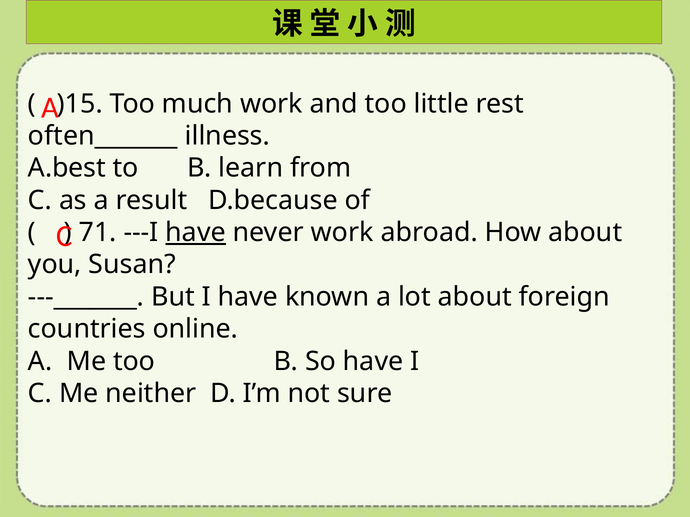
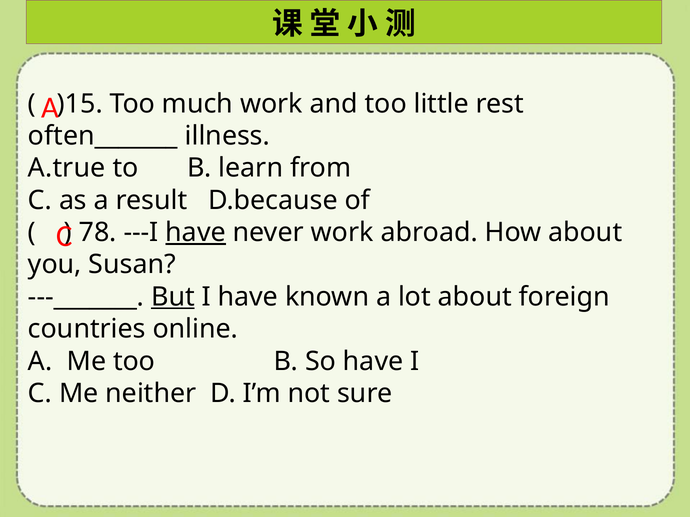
A.best: A.best -> A.true
71: 71 -> 78
But underline: none -> present
